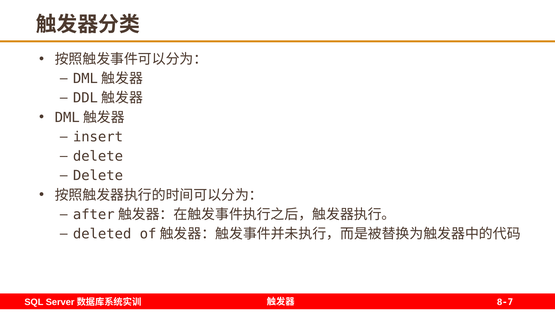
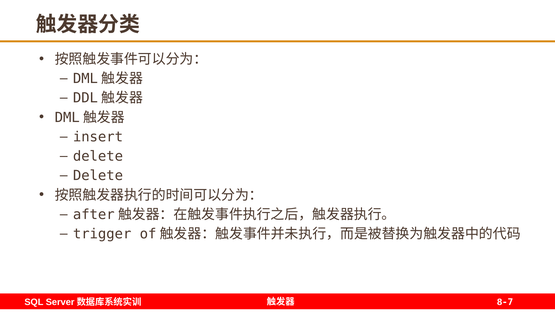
deleted: deleted -> trigger
